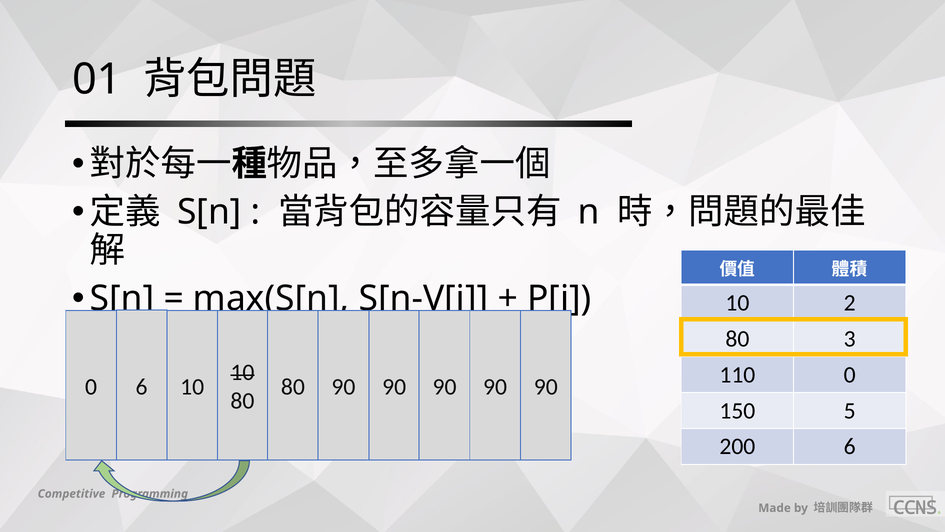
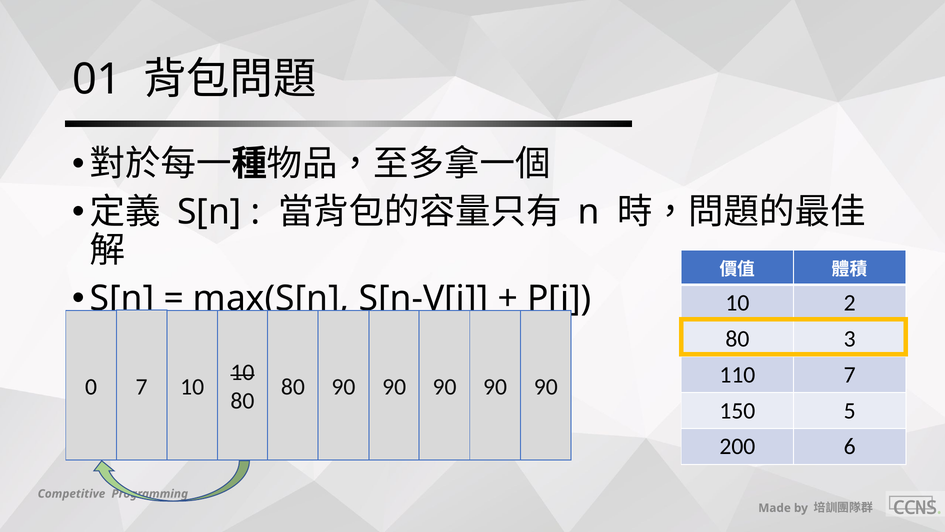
110 0: 0 -> 7
0 6: 6 -> 7
